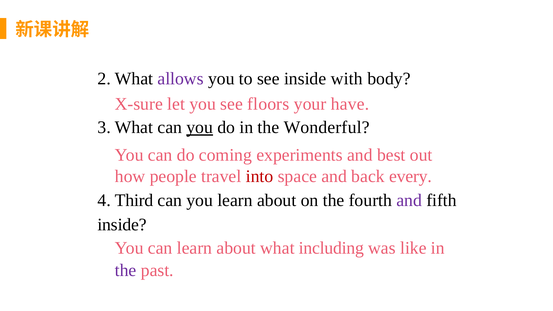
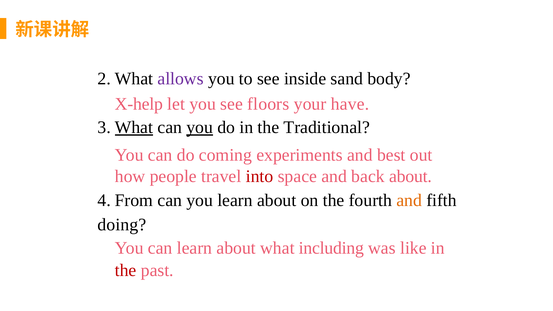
with: with -> sand
X-sure: X-sure -> X-help
What at (134, 127) underline: none -> present
Wonderful: Wonderful -> Traditional
back every: every -> about
Third: Third -> From
and at (409, 200) colour: purple -> orange
inside at (122, 225): inside -> doing
the at (126, 270) colour: purple -> red
